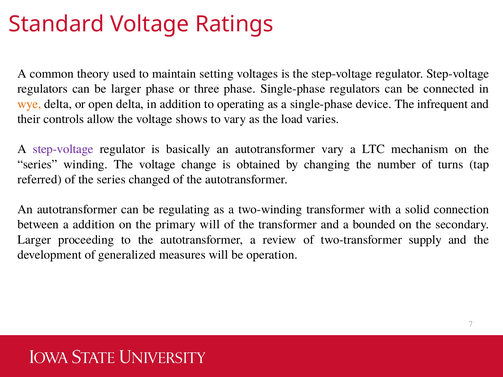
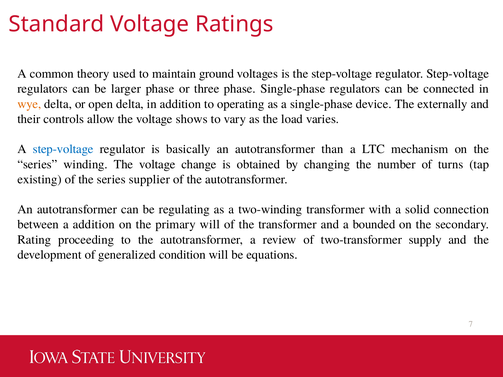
setting: setting -> ground
infrequent: infrequent -> externally
step-voltage at (63, 149) colour: purple -> blue
autotransformer vary: vary -> than
referred: referred -> existing
changed: changed -> supplier
Larger at (34, 240): Larger -> Rating
measures: measures -> condition
operation: operation -> equations
